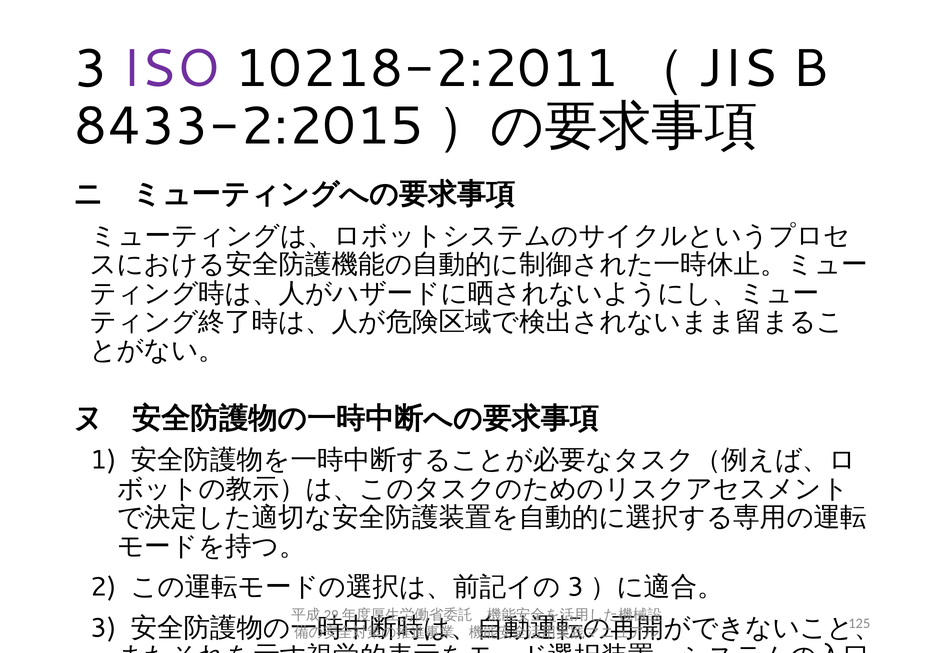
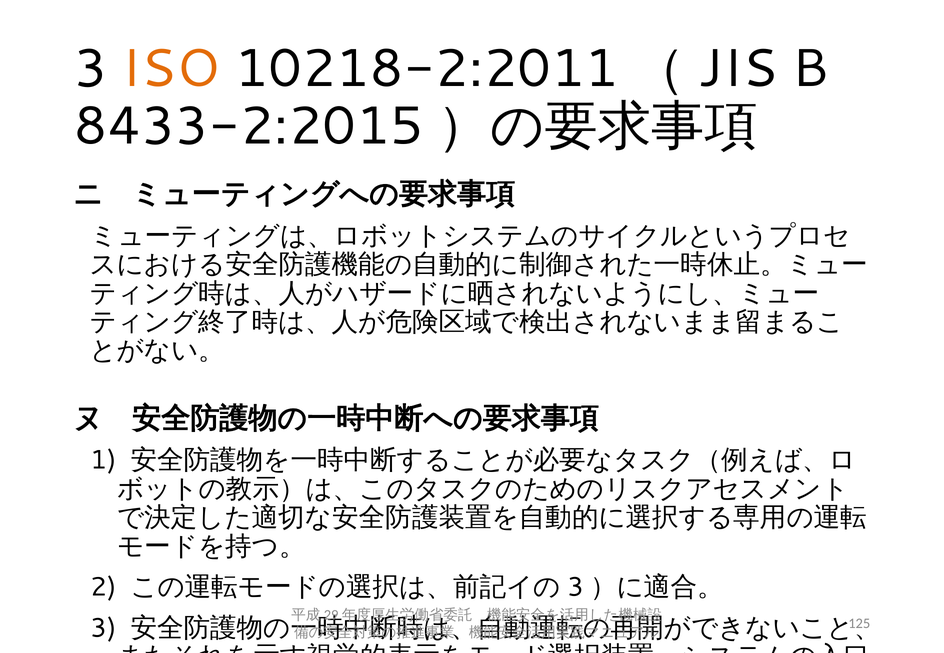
ISO colour: purple -> orange
